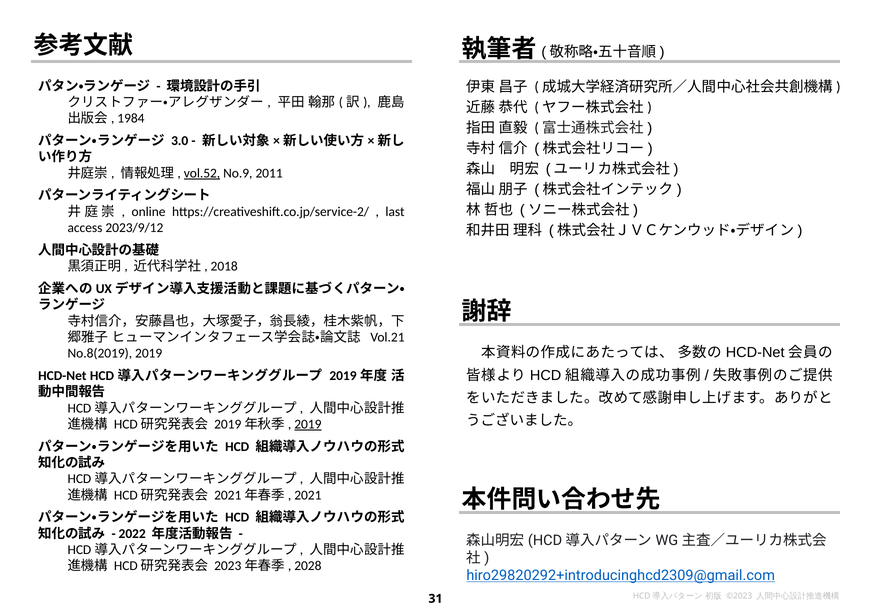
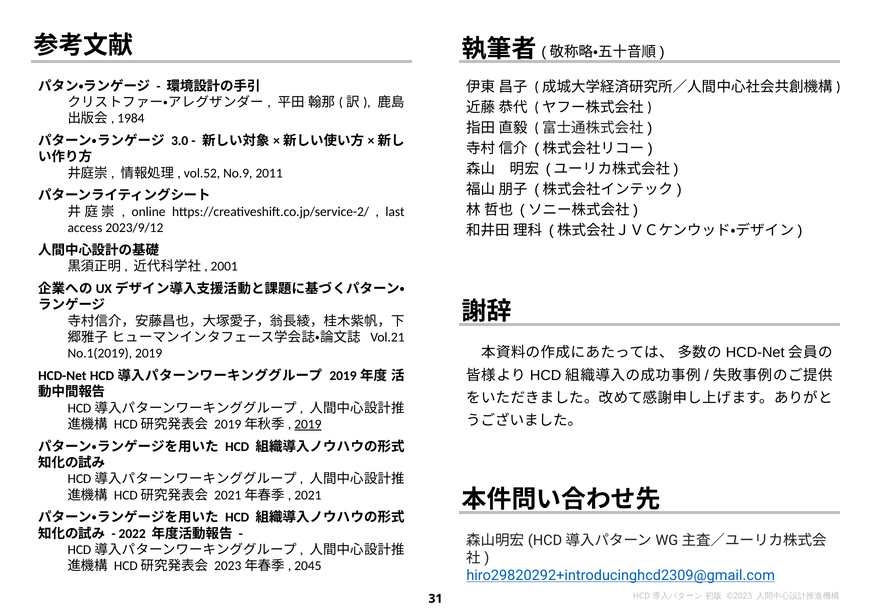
vol.52 underline: present -> none
2018: 2018 -> 2001
No.8(2019: No.8(2019 -> No.1(2019
2028: 2028 -> 2045
